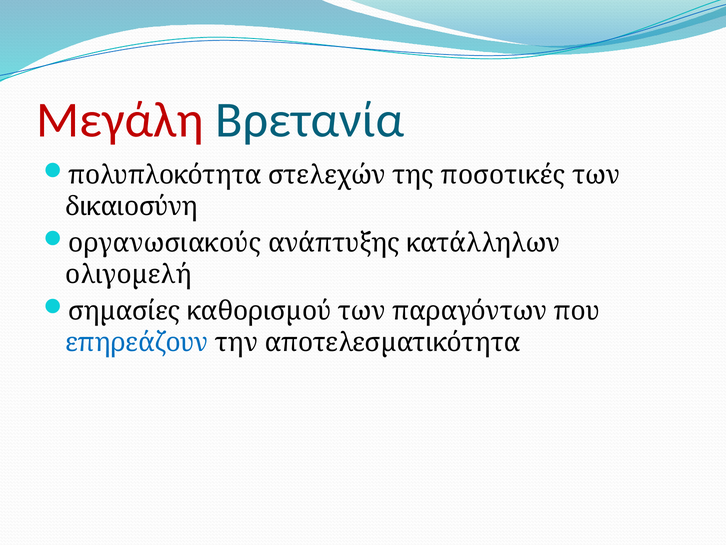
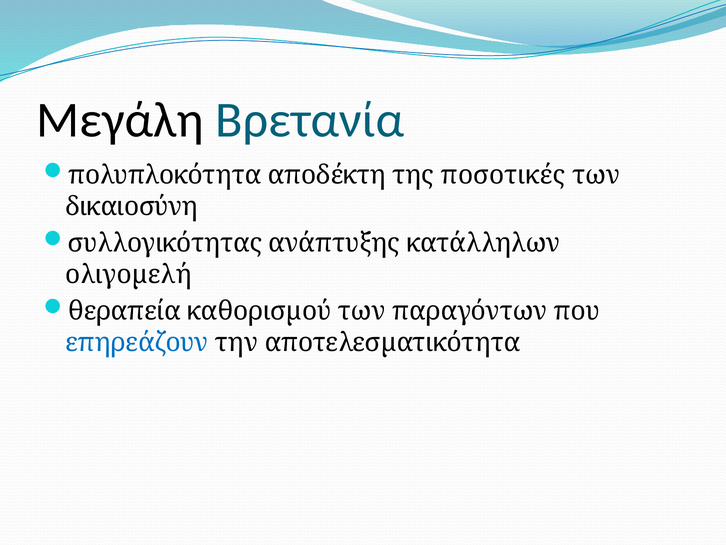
Μεγάλη colour: red -> black
στελεχών: στελεχών -> αποδέκτη
οργανωσιακούς: οργανωσιακούς -> συλλογικότητας
σηµασίες: σηµασίες -> θεραπεία
